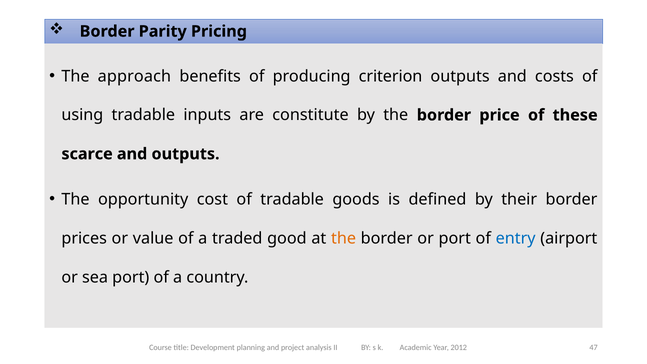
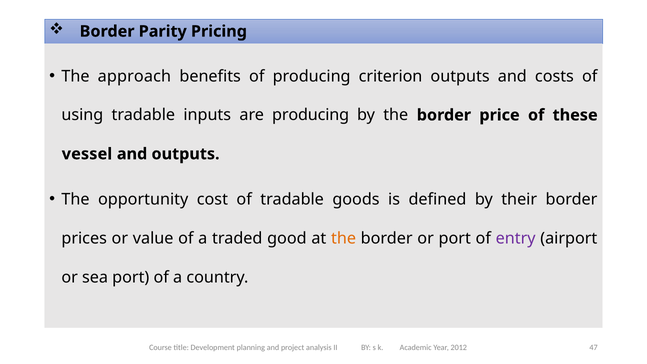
are constitute: constitute -> producing
scarce: scarce -> vessel
entry colour: blue -> purple
